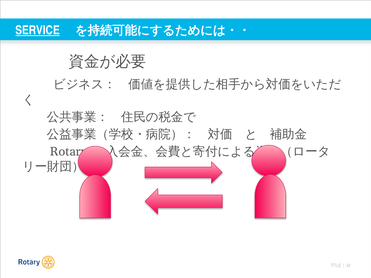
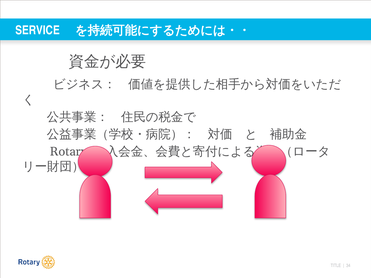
SERVICE underline: present -> none
